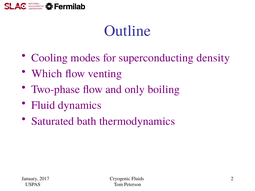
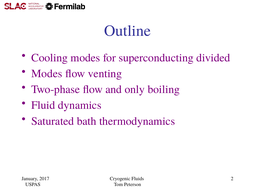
density: density -> divided
Which at (47, 74): Which -> Modes
